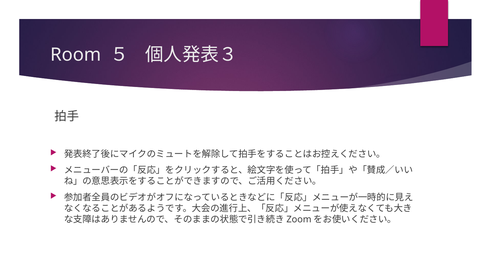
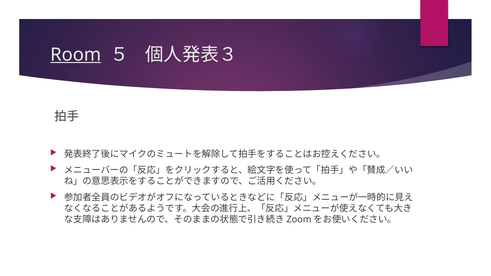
Room underline: none -> present
